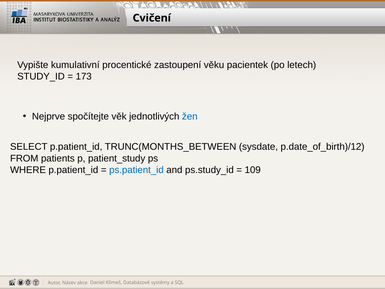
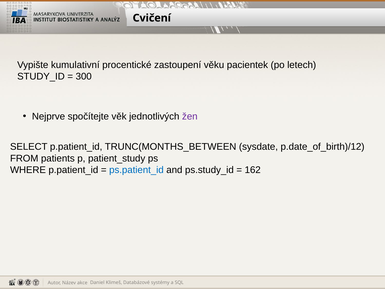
173: 173 -> 300
žen colour: blue -> purple
109: 109 -> 162
